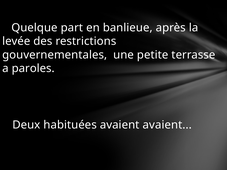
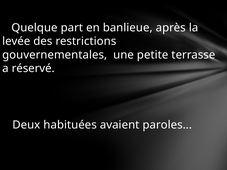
paroles: paroles -> réservé
avaient avaient: avaient -> paroles
